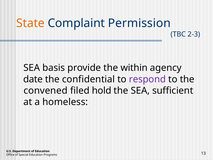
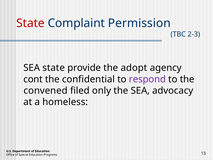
State at (30, 23) colour: orange -> red
SEA basis: basis -> state
within: within -> adopt
date: date -> cont
hold: hold -> only
sufficient: sufficient -> advocacy
